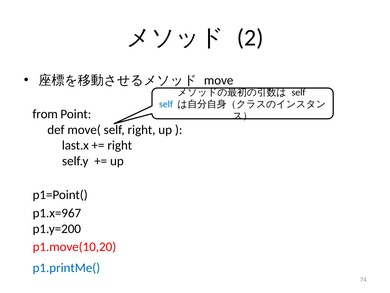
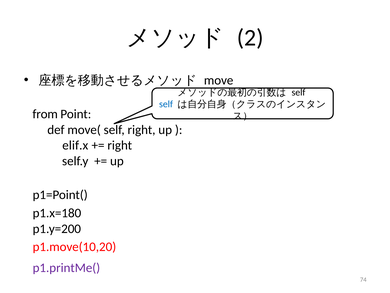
last.x: last.x -> elif.x
p1.x=967: p1.x=967 -> p1.x=180
p1.printMe( colour: blue -> purple
